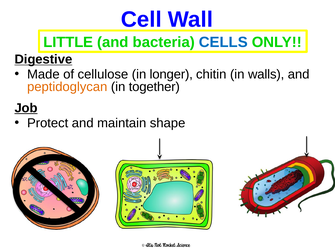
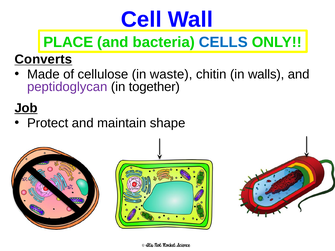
LITTLE: LITTLE -> PLACE
Digestive: Digestive -> Converts
longer: longer -> waste
peptidoglycan colour: orange -> purple
